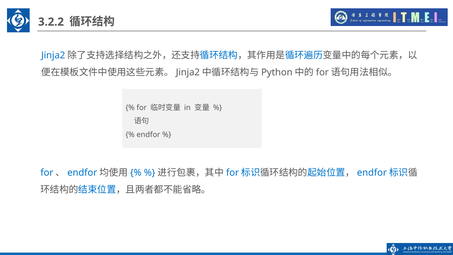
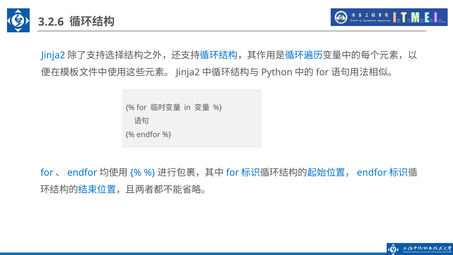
3.2.2: 3.2.2 -> 3.2.6
